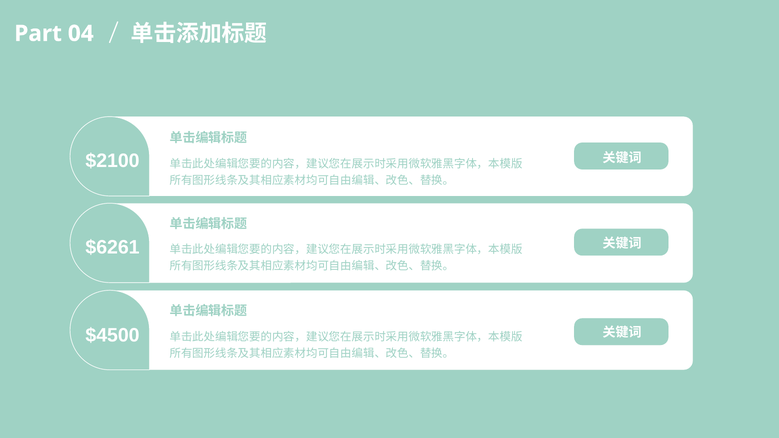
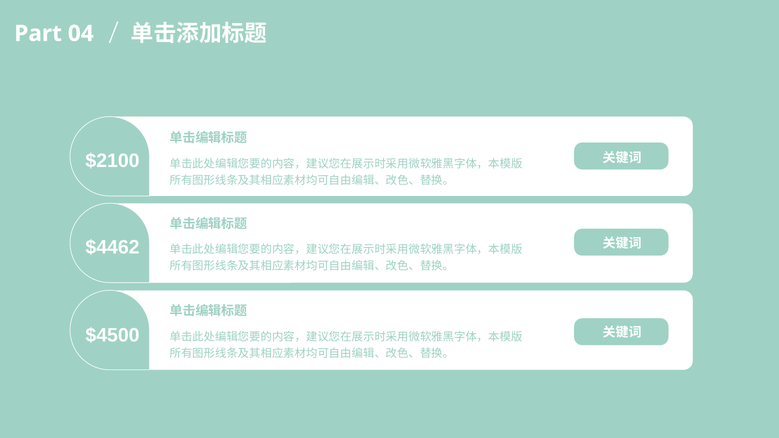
$6261: $6261 -> $4462
